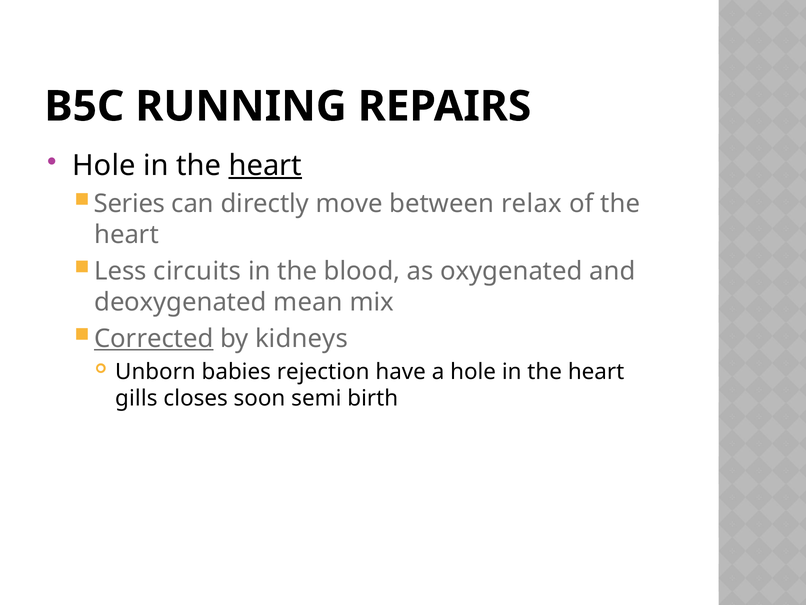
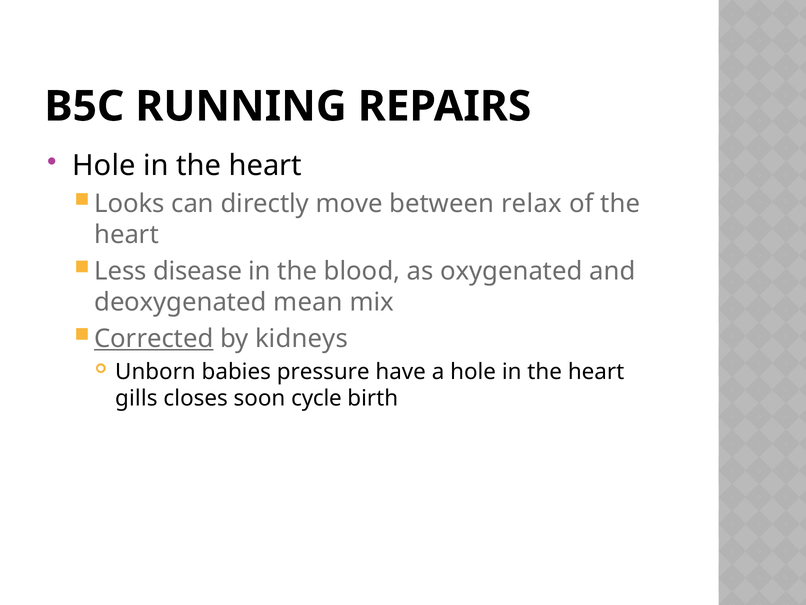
heart at (265, 165) underline: present -> none
Series: Series -> Looks
circuits: circuits -> disease
rejection: rejection -> pressure
semi: semi -> cycle
